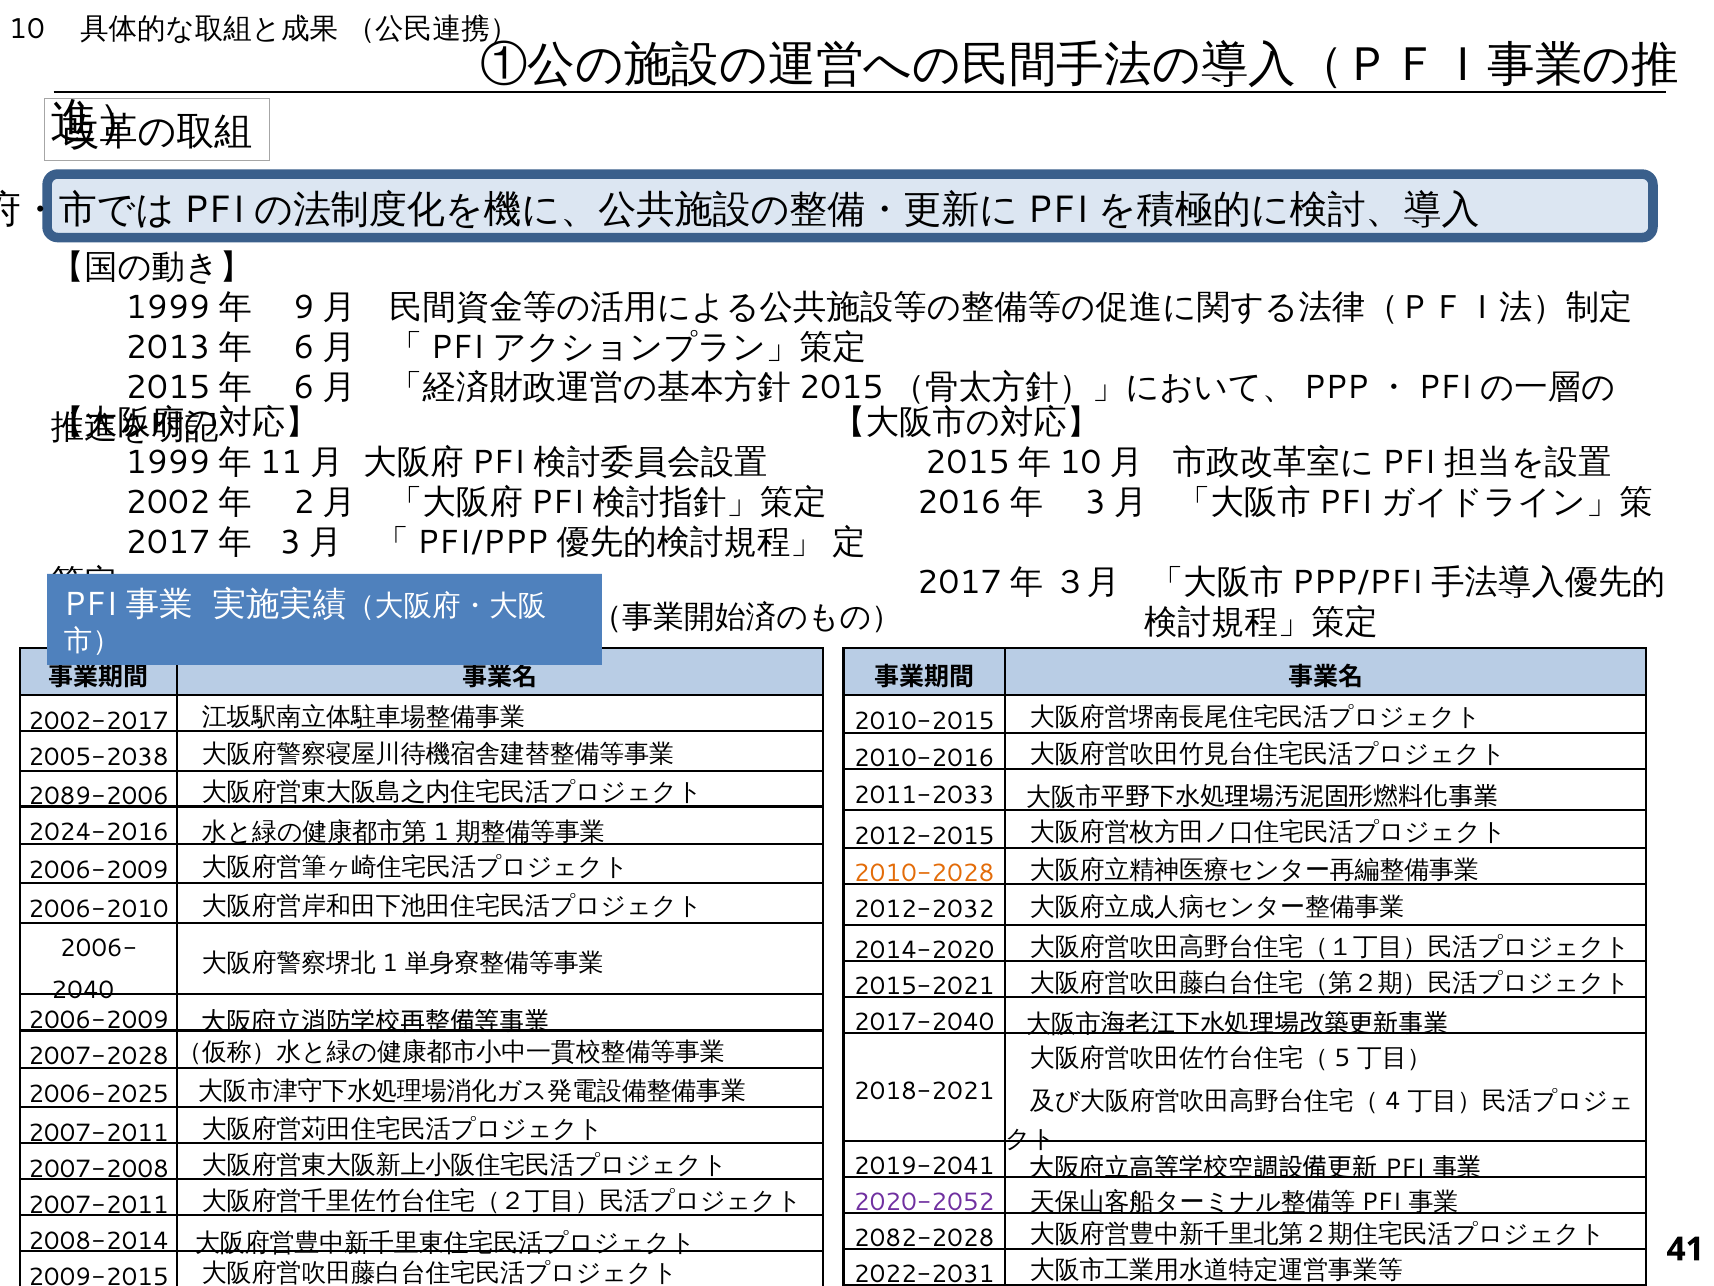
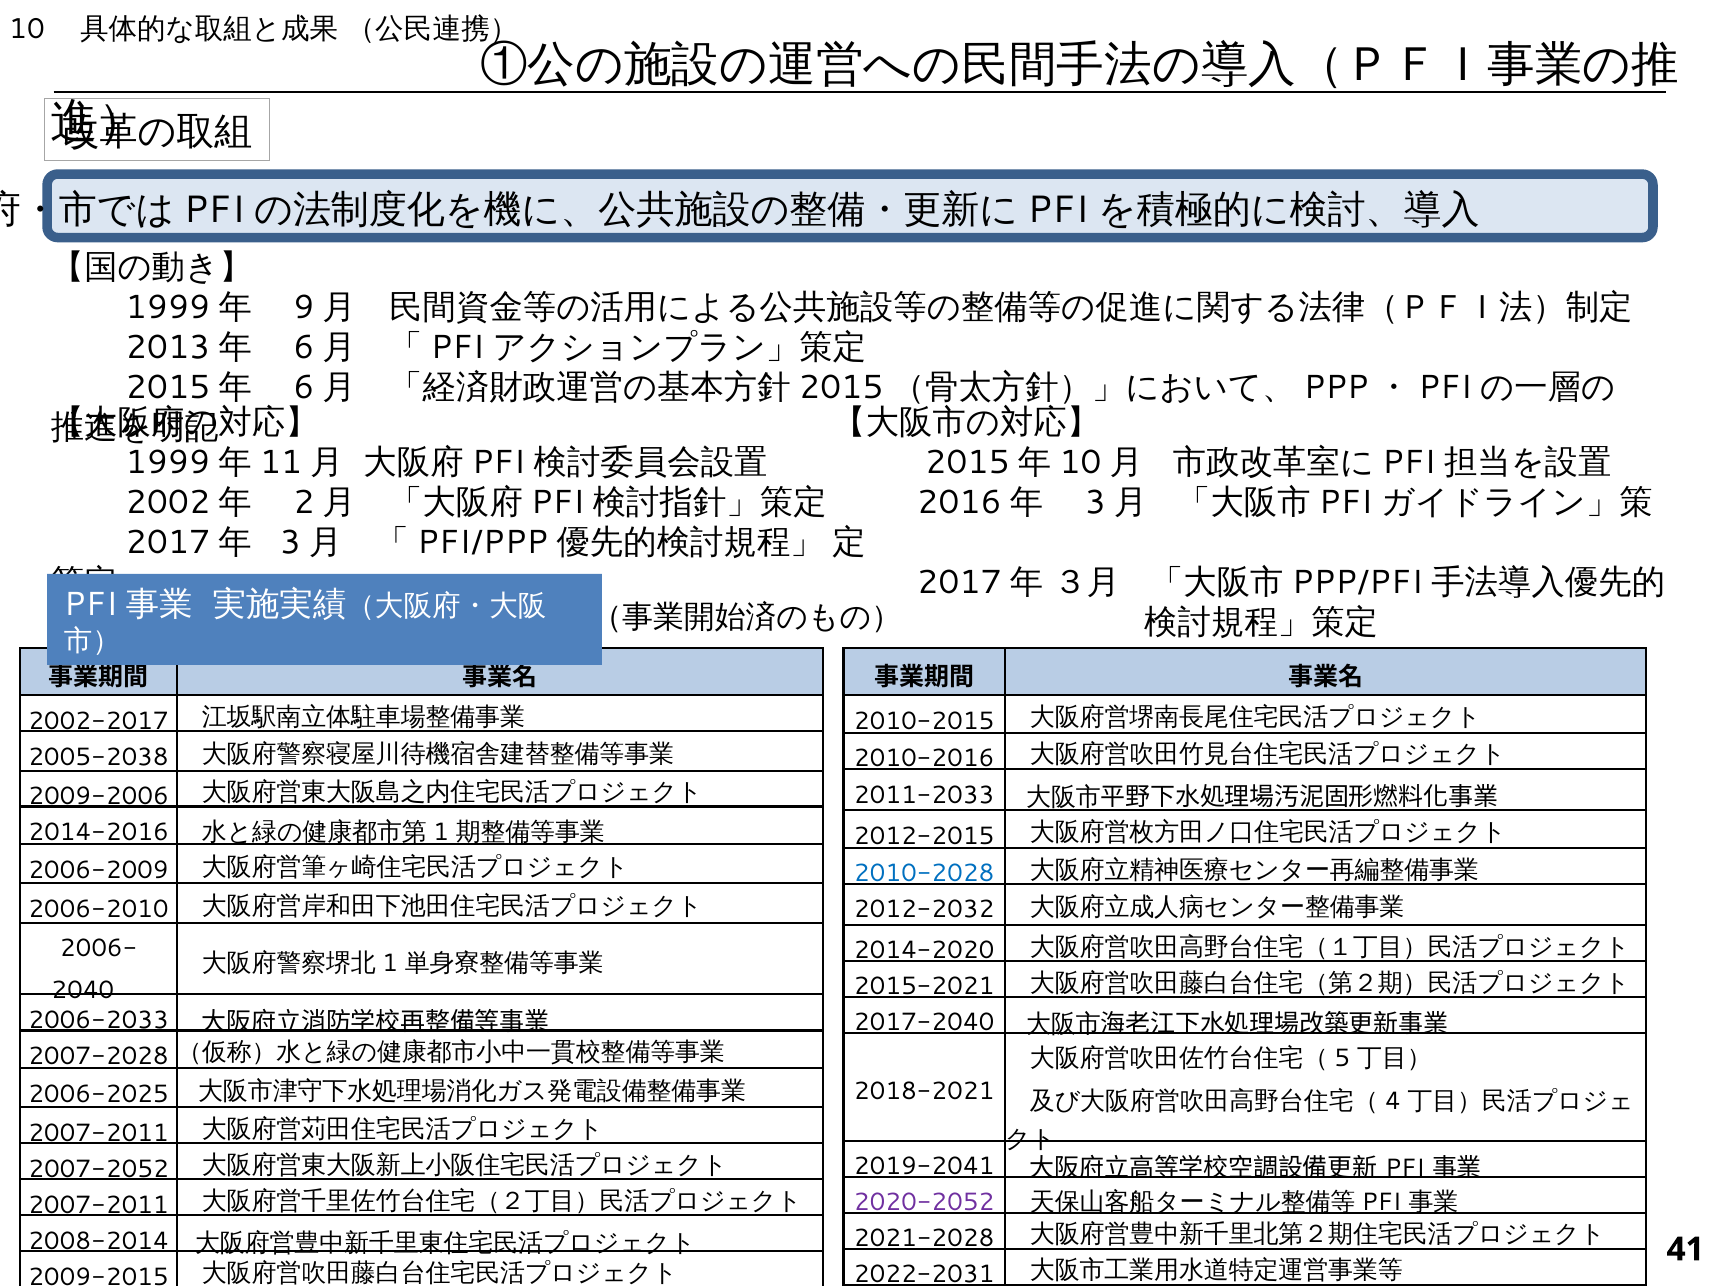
2089-2006: 2089-2006 -> 2009-2006
2024-2016: 2024-2016 -> 2014-2016
2010-2028 colour: orange -> blue
2006-2009 at (99, 1020): 2006-2009 -> 2006-2033
2007-2008: 2007-2008 -> 2007-2052
2082-2028: 2082-2028 -> 2021-2028
